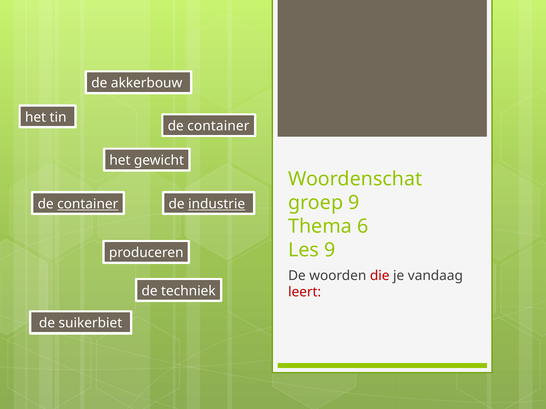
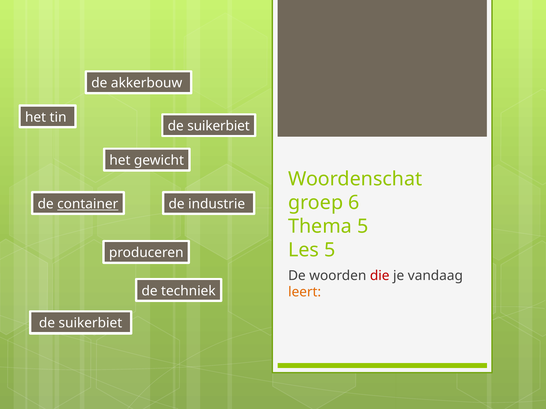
container at (218, 126): container -> suikerbiet
groep 9: 9 -> 6
industrie underline: present -> none
Thema 6: 6 -> 5
Les 9: 9 -> 5
leert colour: red -> orange
